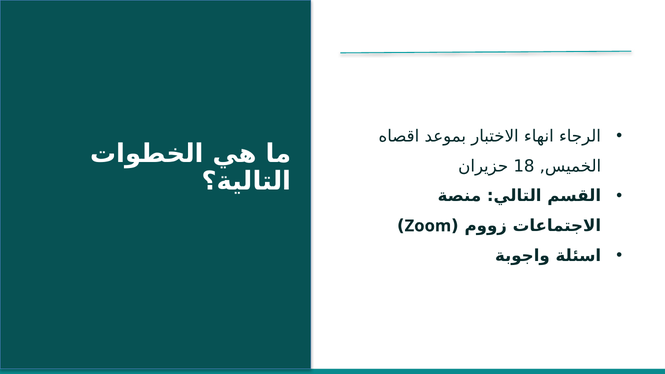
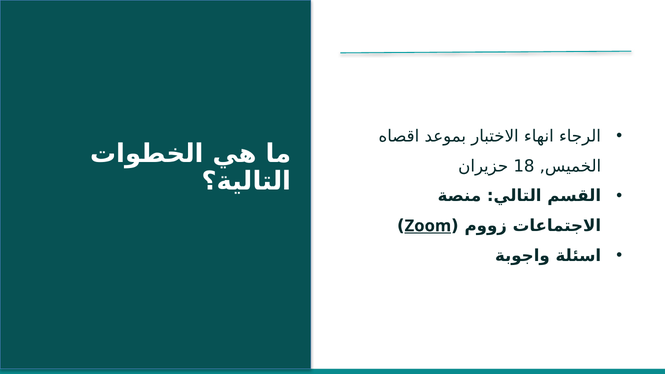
Zoom underline: none -> present
